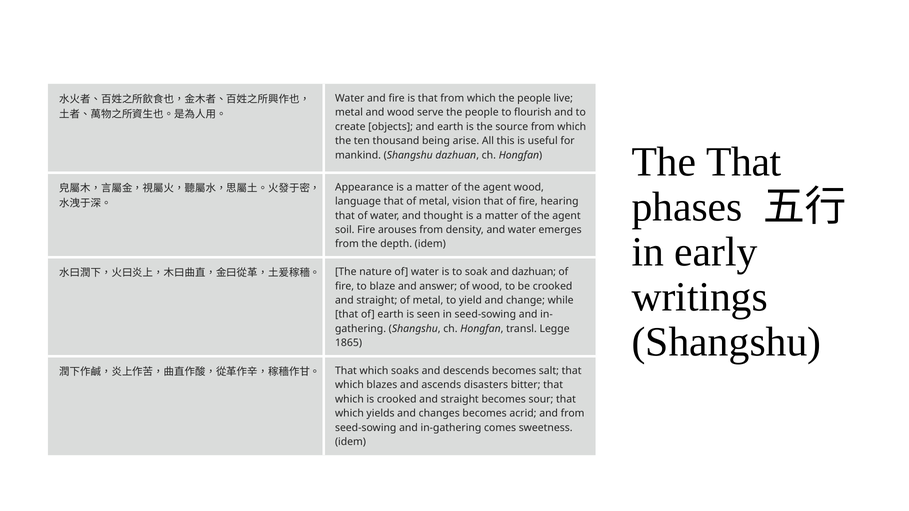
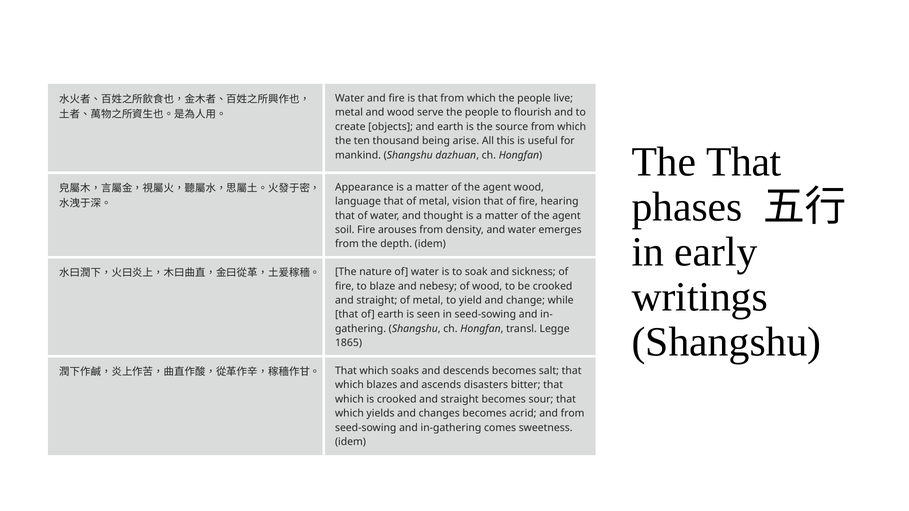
and dazhuan: dazhuan -> sickness
answer: answer -> nebesy
